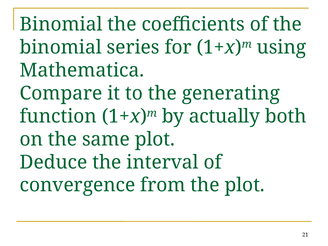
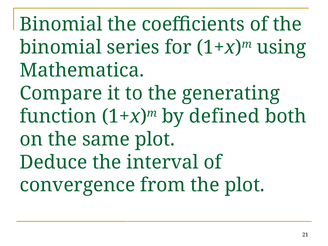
actually: actually -> defined
